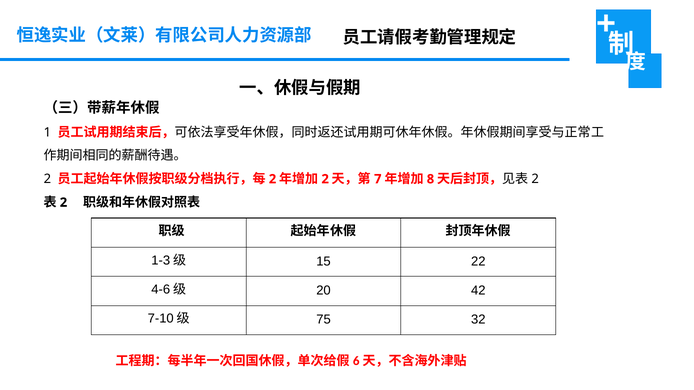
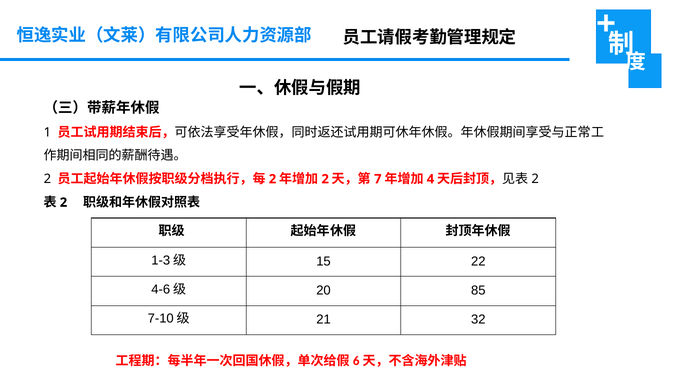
8: 8 -> 4
42: 42 -> 85
75: 75 -> 21
